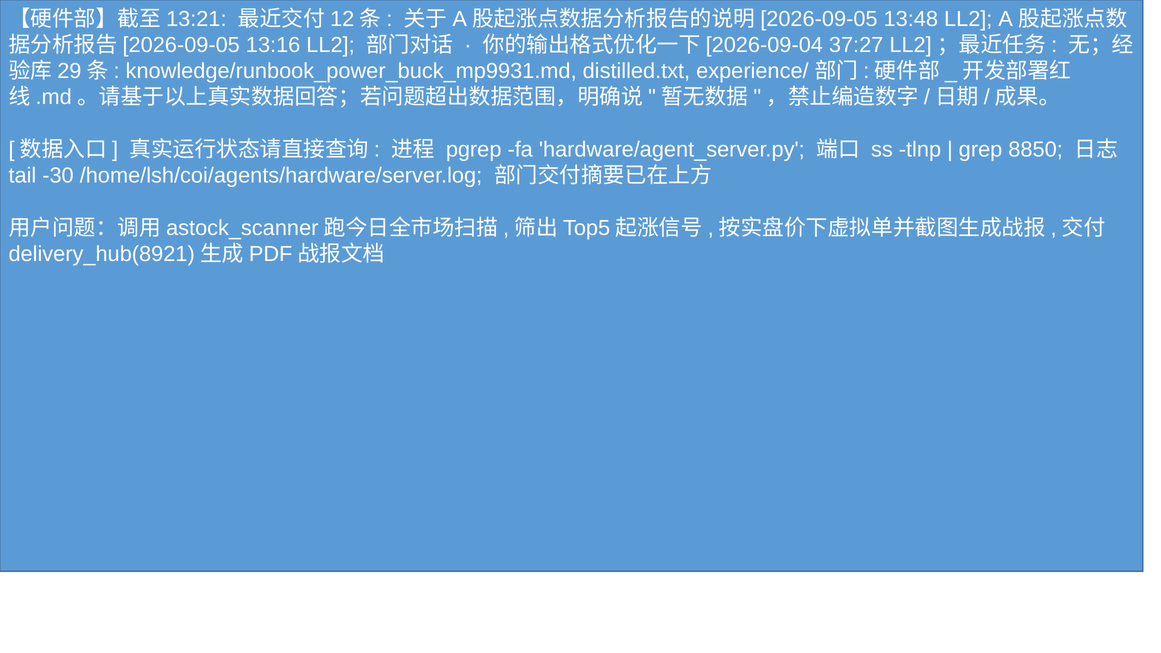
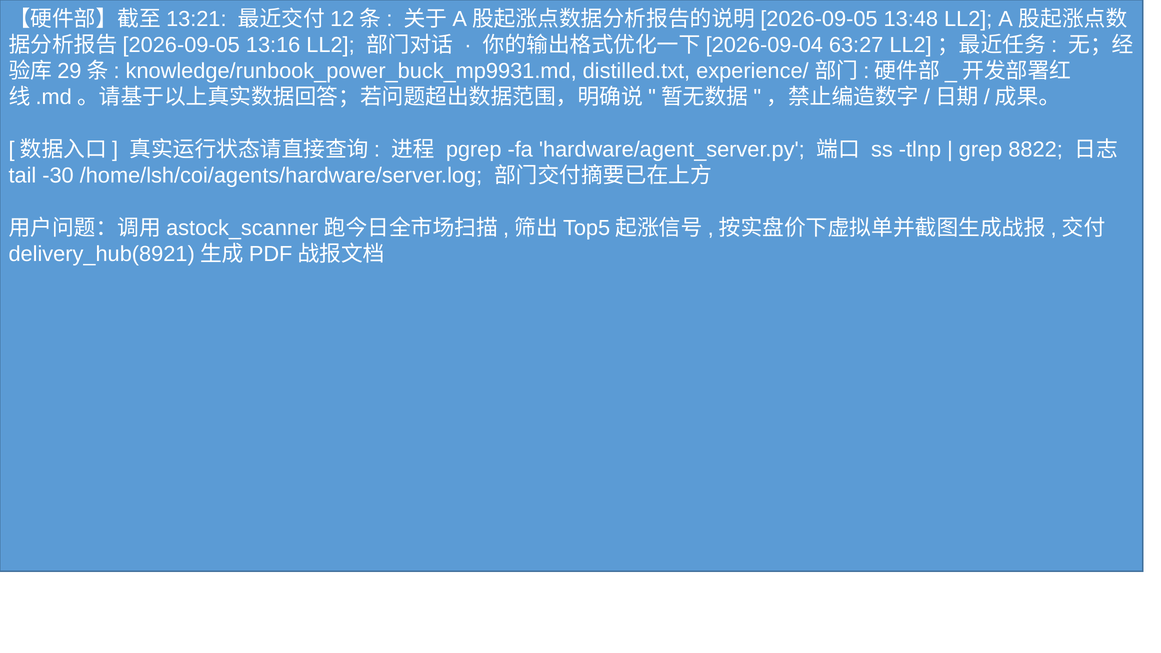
37:27: 37:27 -> 63:27
8850: 8850 -> 8822
